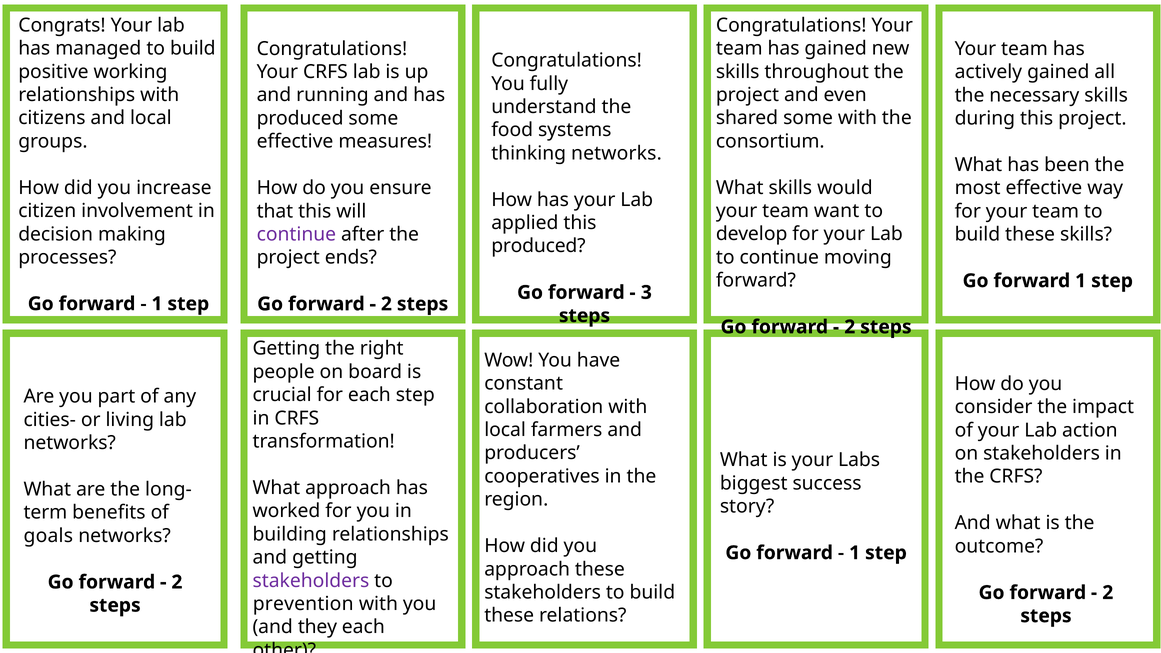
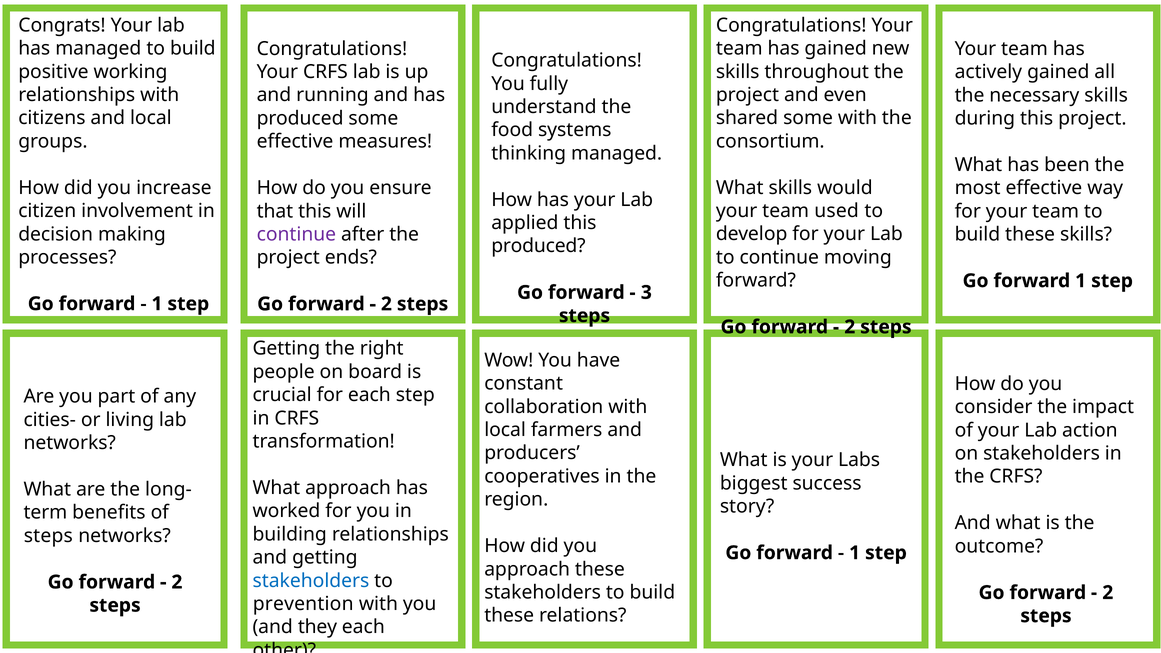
thinking networks: networks -> managed
want: want -> used
goals at (48, 536): goals -> steps
stakeholders at (311, 581) colour: purple -> blue
